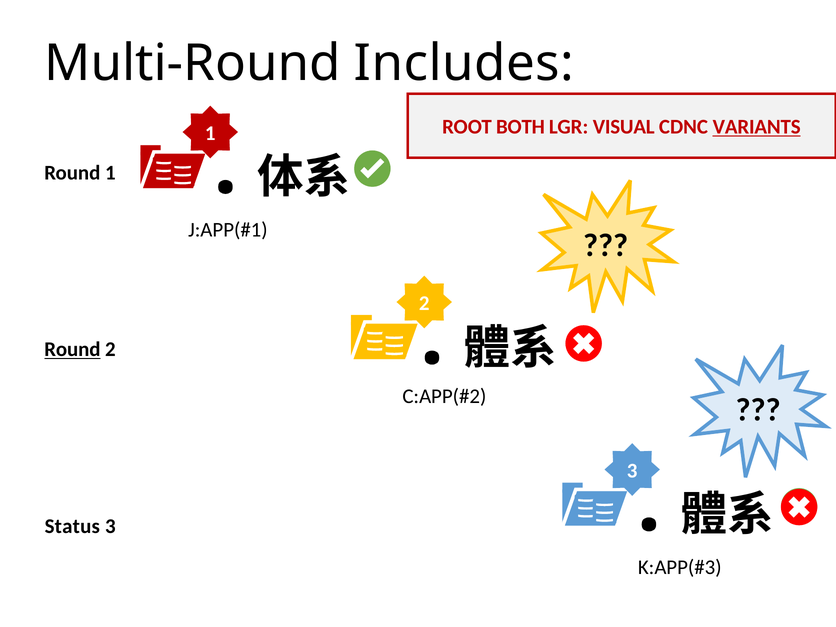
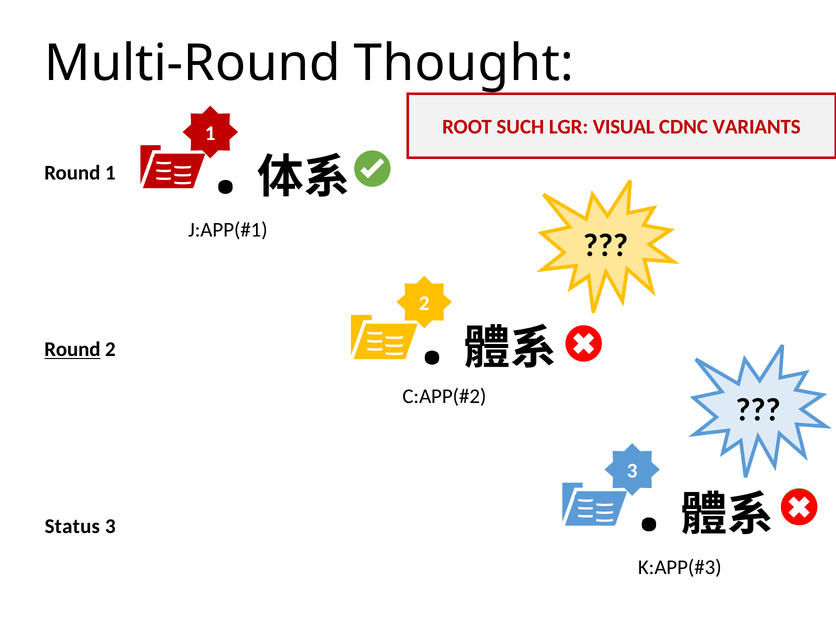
Includes: Includes -> Thought
BOTH: BOTH -> SUCH
VARIANTS underline: present -> none
